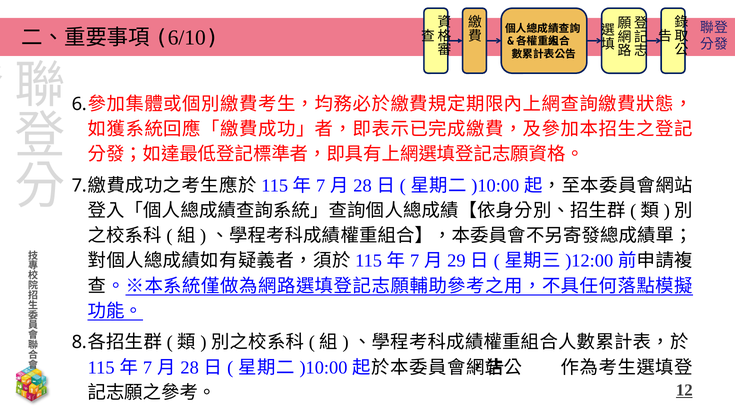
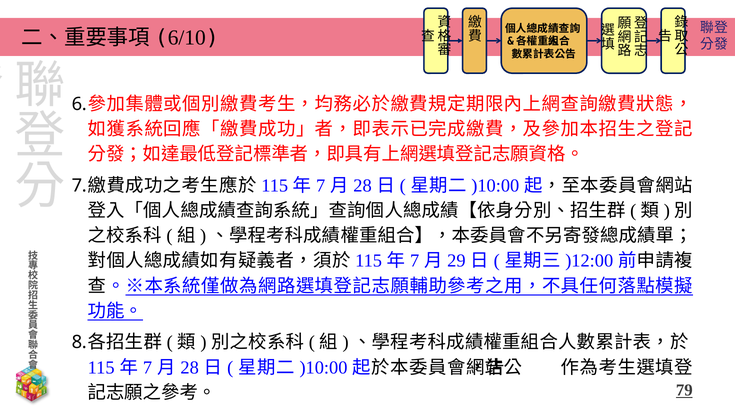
12: 12 -> 79
